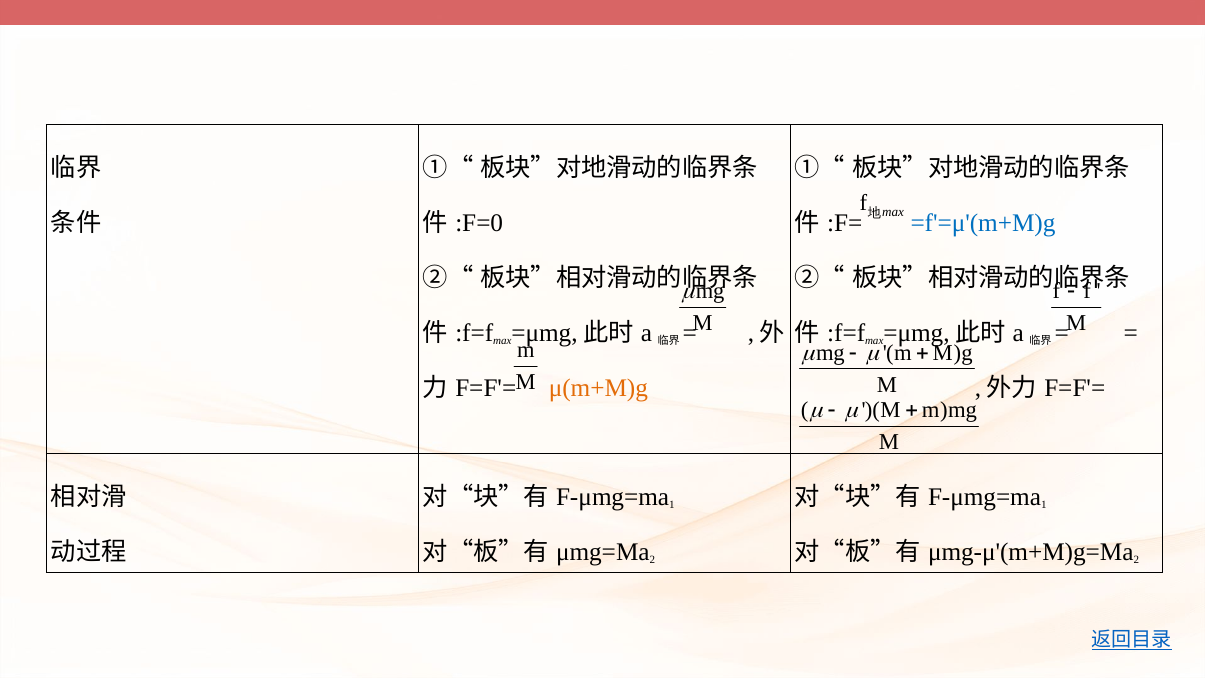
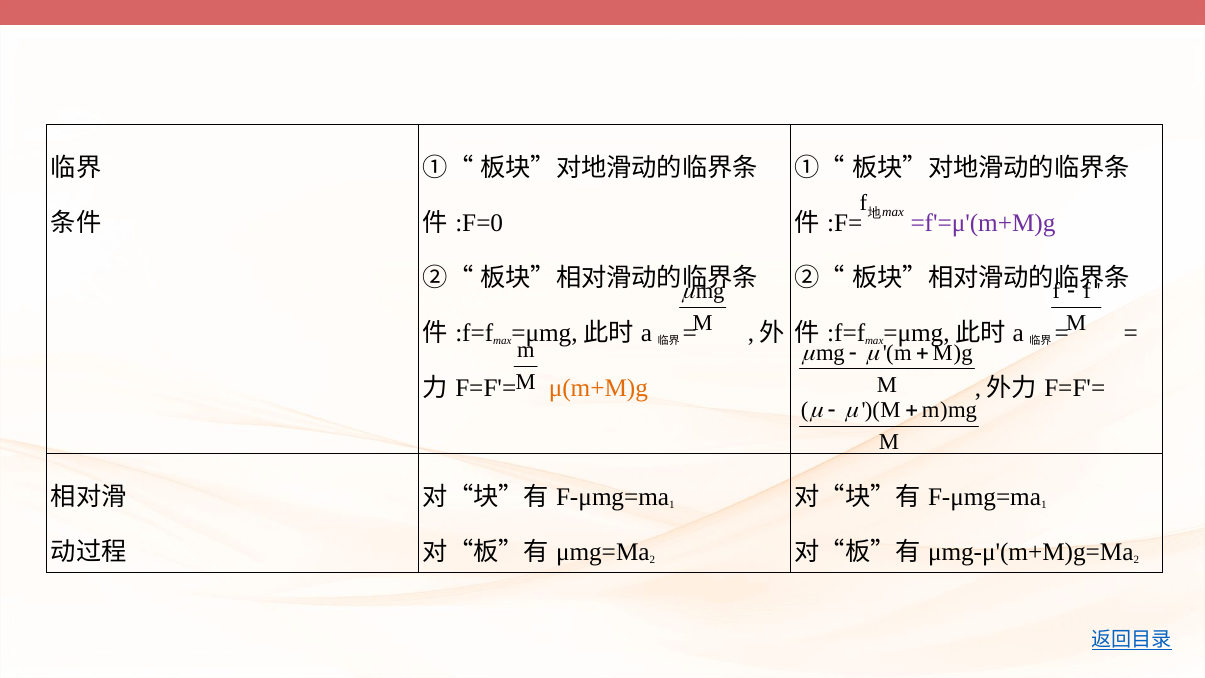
=f'=μ'(m+M)g colour: blue -> purple
